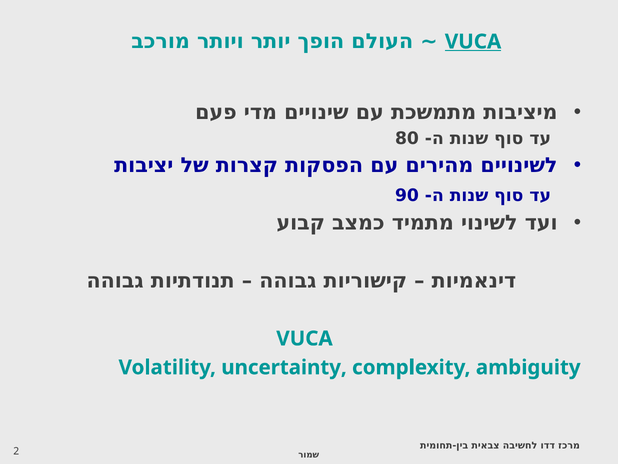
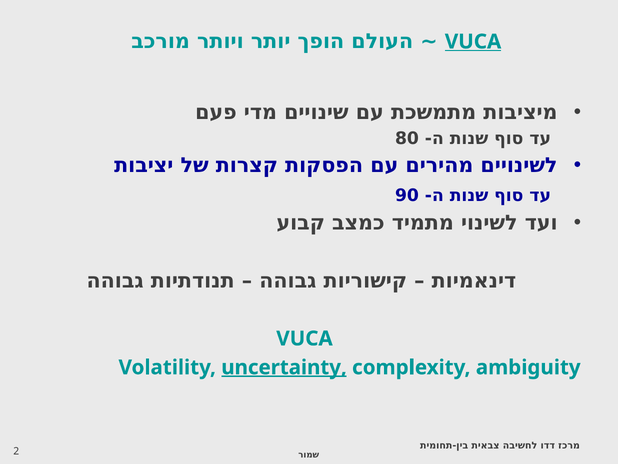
uncertainty underline: none -> present
